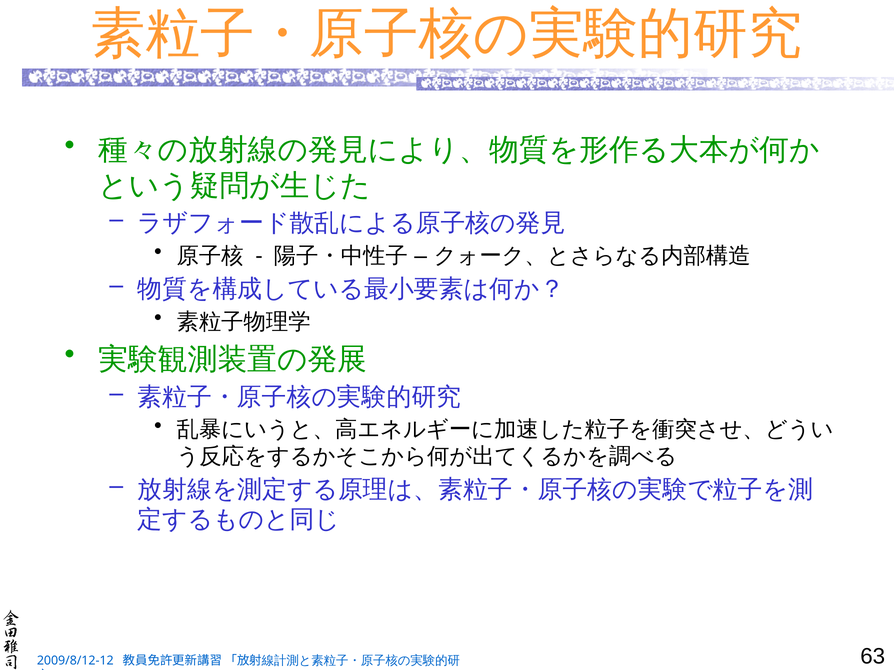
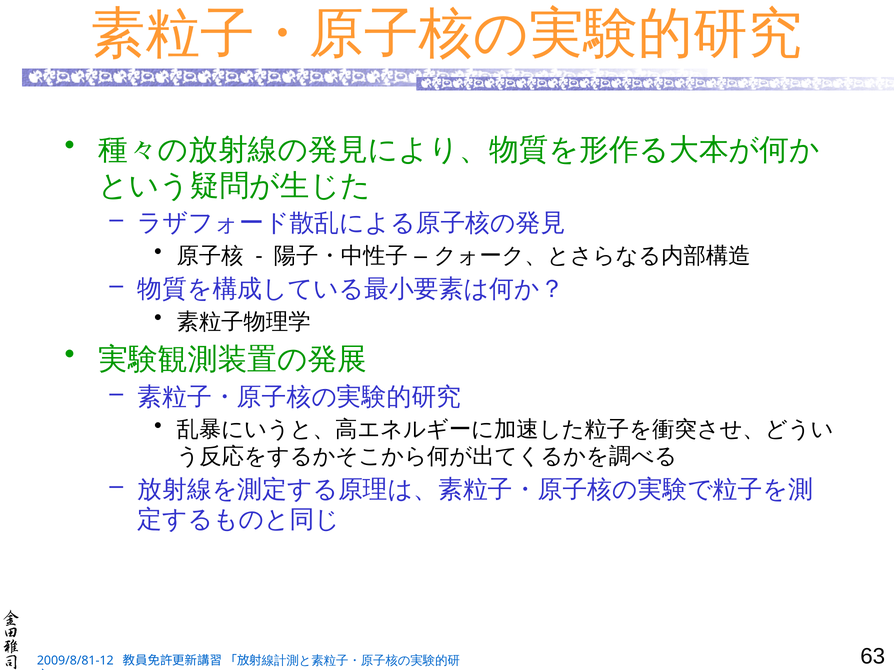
2009/8/12-12: 2009/8/12-12 -> 2009/8/81-12
